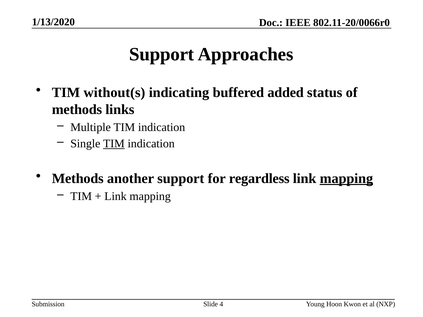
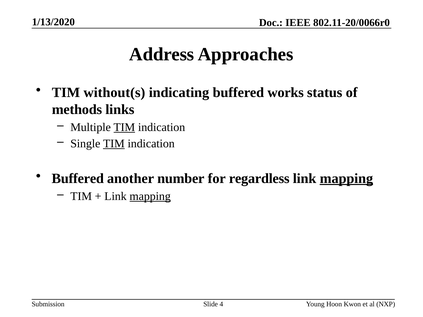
Support at (162, 54): Support -> Address
added: added -> works
TIM at (124, 127) underline: none -> present
Methods at (78, 179): Methods -> Buffered
another support: support -> number
mapping at (150, 196) underline: none -> present
